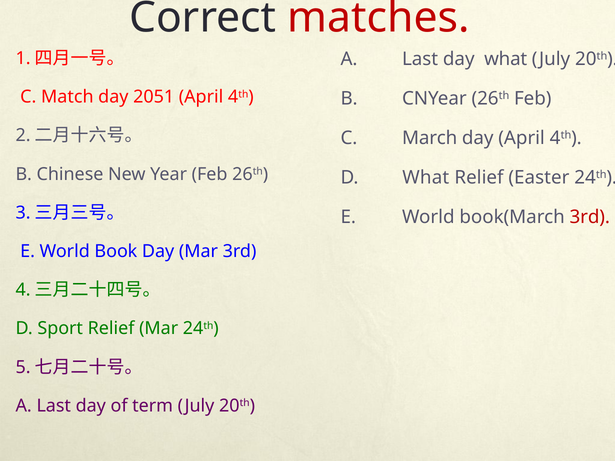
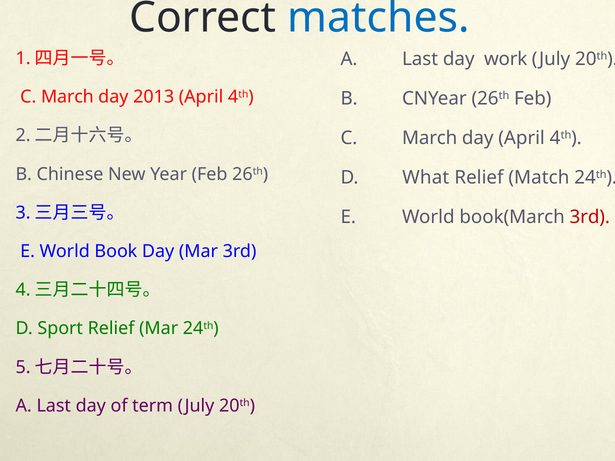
matches colour: red -> blue
day what: what -> work
Match at (67, 97): Match -> March
2051: 2051 -> 2013
Easter: Easter -> Match
